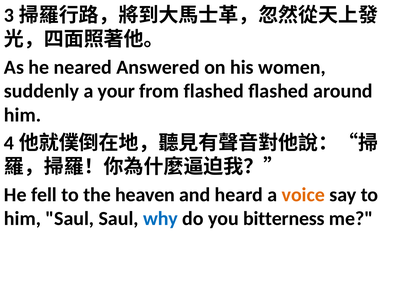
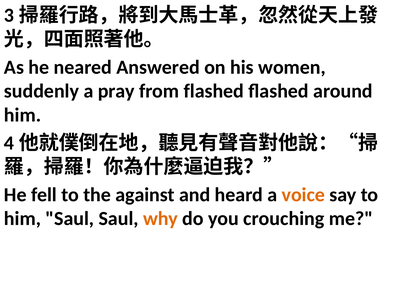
your: your -> pray
heaven: heaven -> against
why colour: blue -> orange
bitterness: bitterness -> crouching
